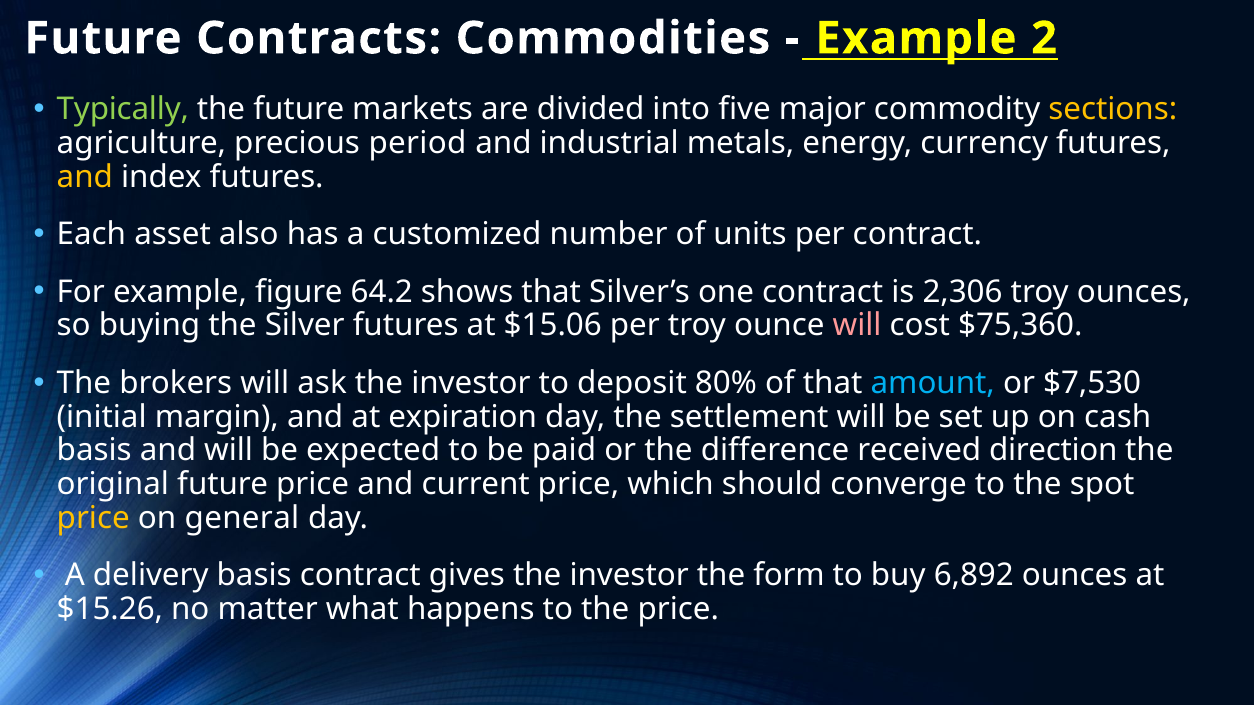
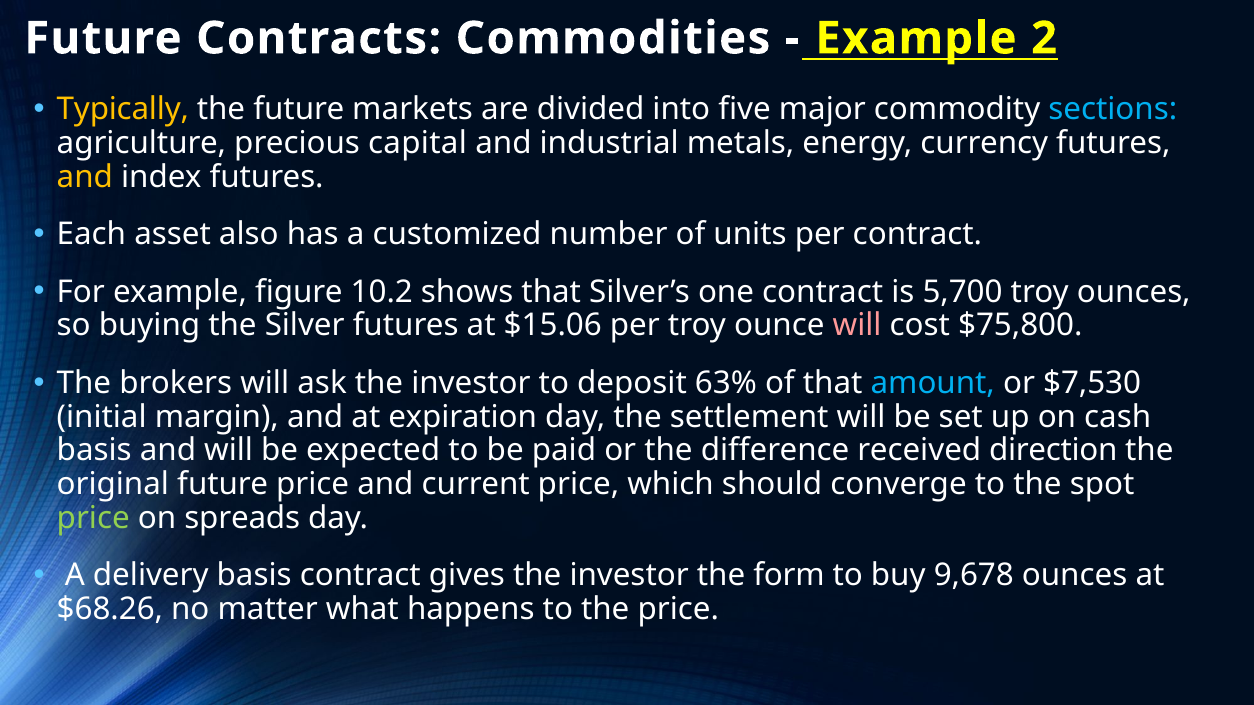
Typically colour: light green -> yellow
sections colour: yellow -> light blue
period: period -> capital
64.2: 64.2 -> 10.2
2,306: 2,306 -> 5,700
$75,360: $75,360 -> $75,800
80%: 80% -> 63%
price at (93, 519) colour: yellow -> light green
general: general -> spreads
6,892: 6,892 -> 9,678
$15.26: $15.26 -> $68.26
